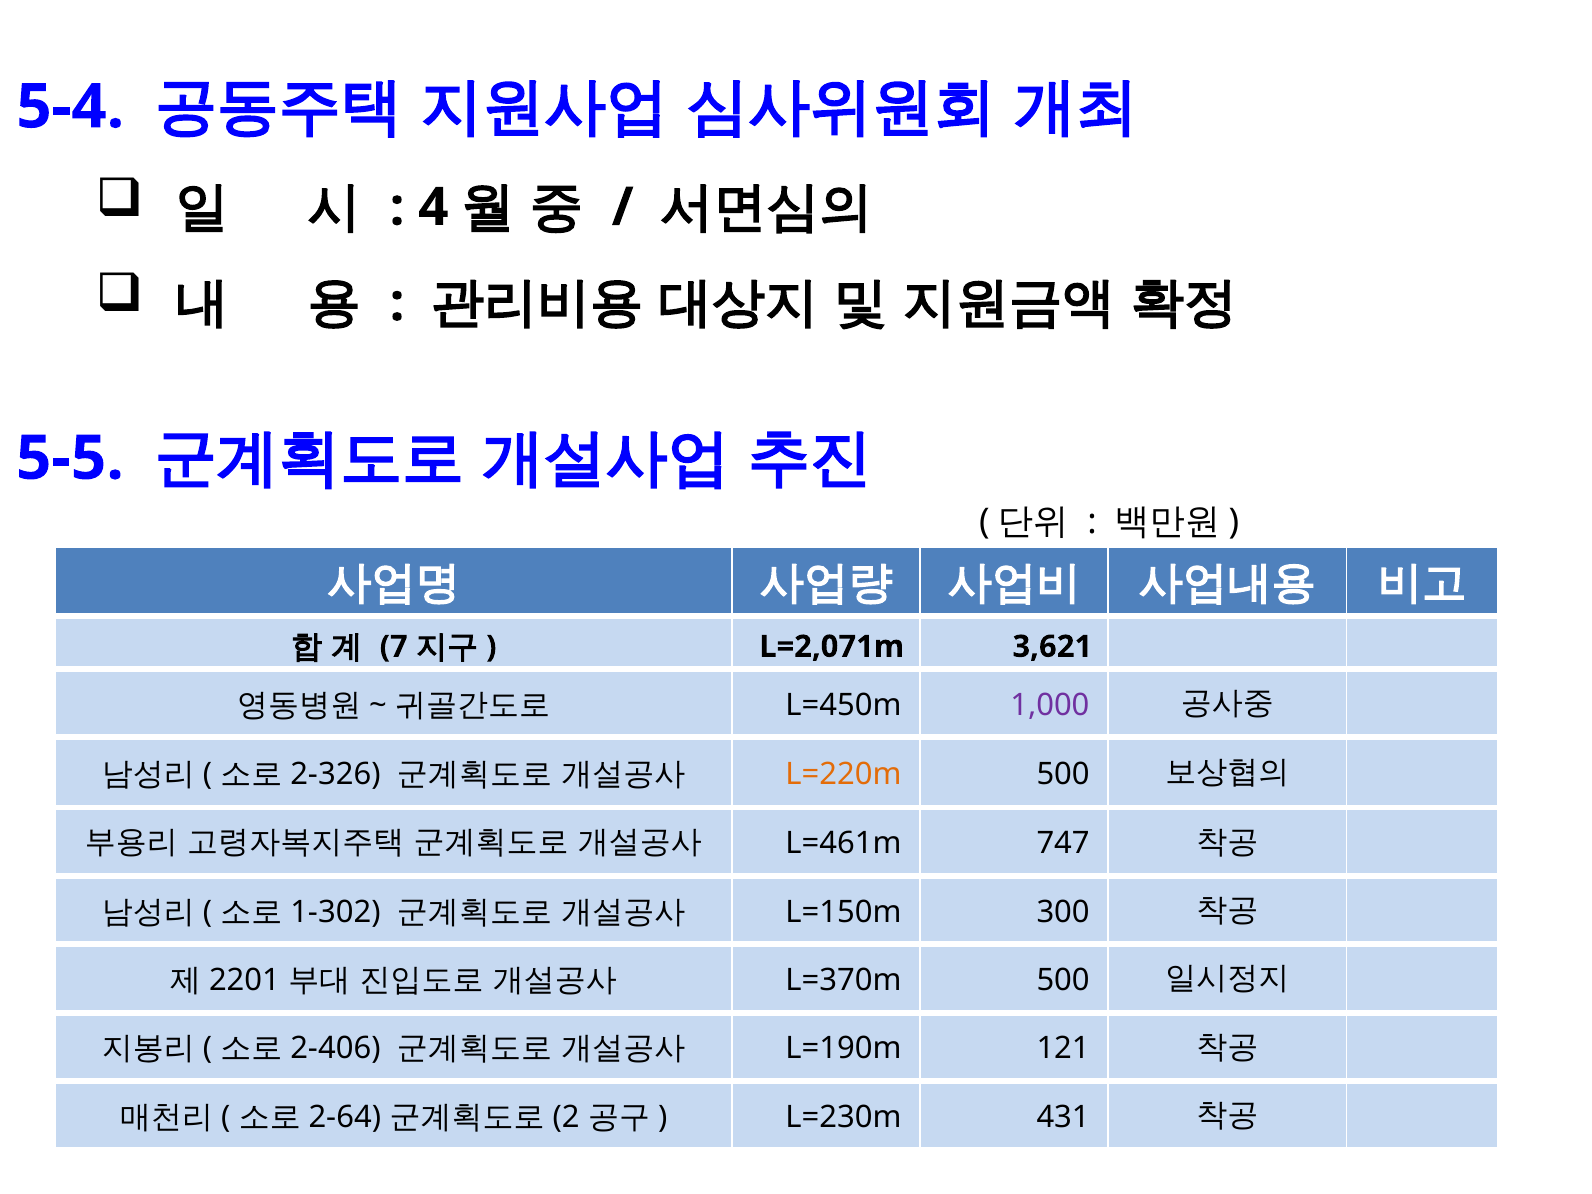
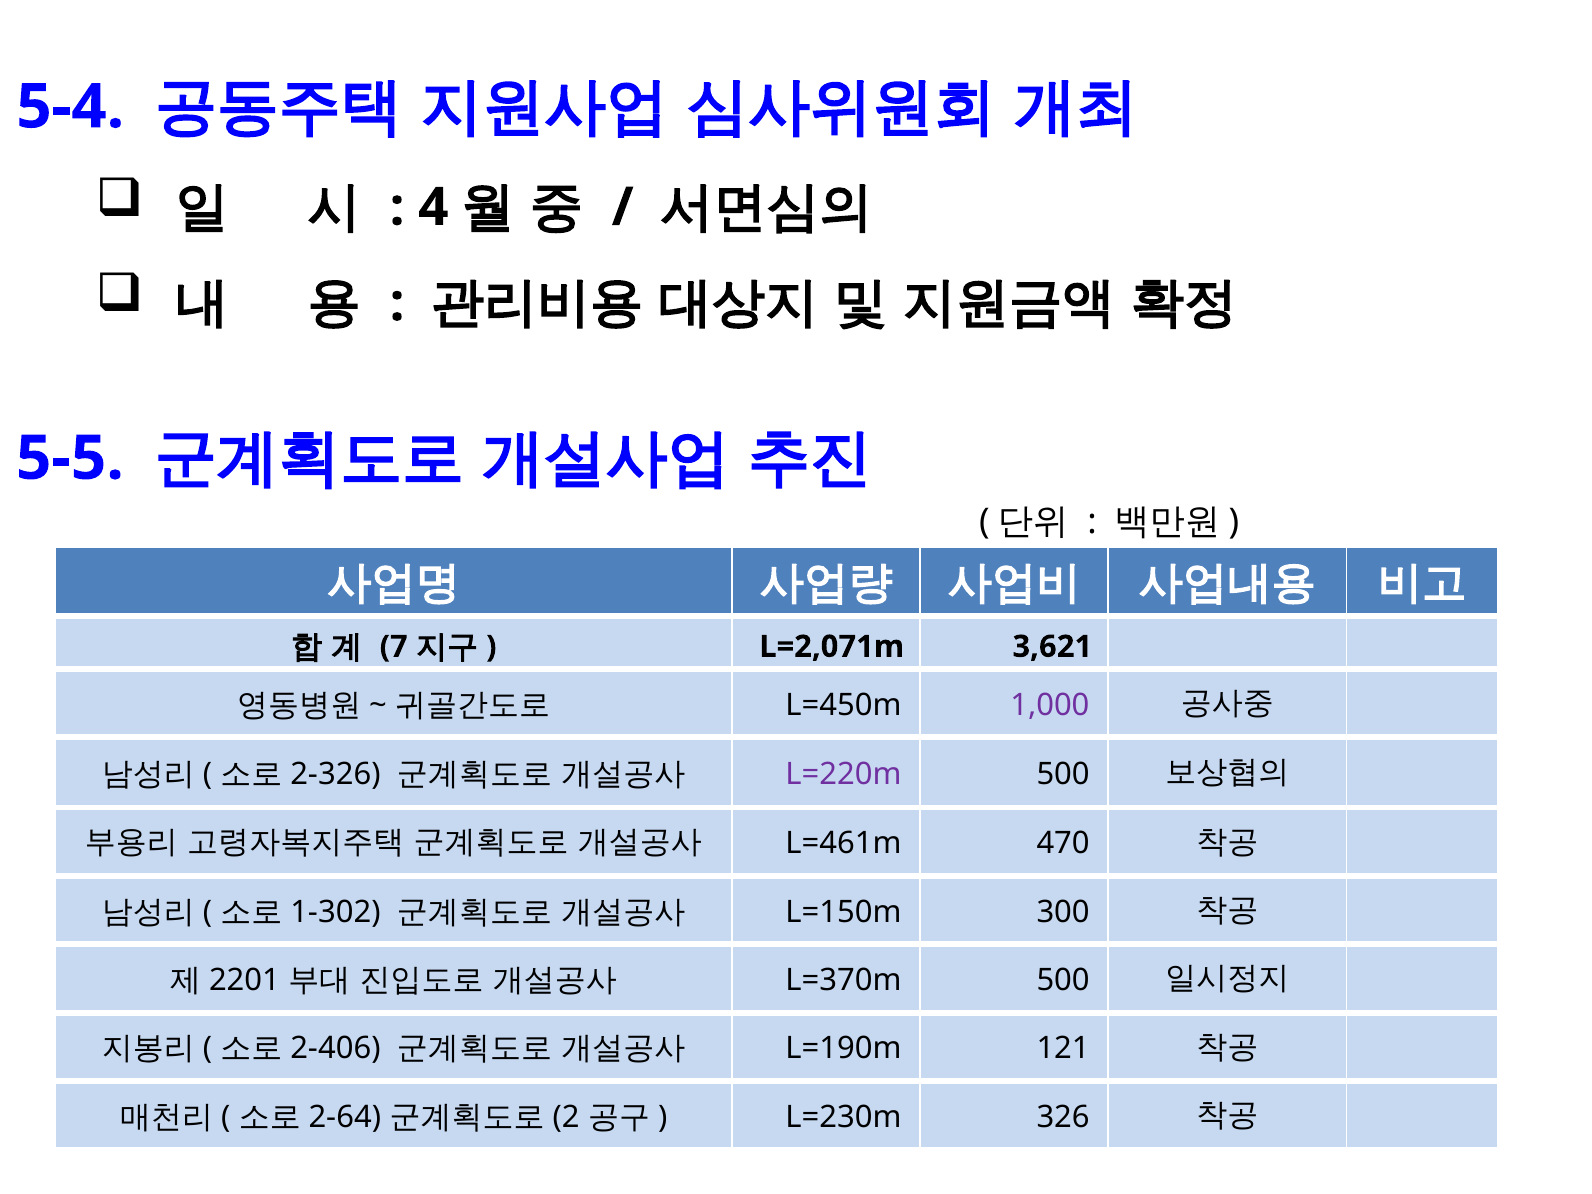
L=220m colour: orange -> purple
747: 747 -> 470
431: 431 -> 326
